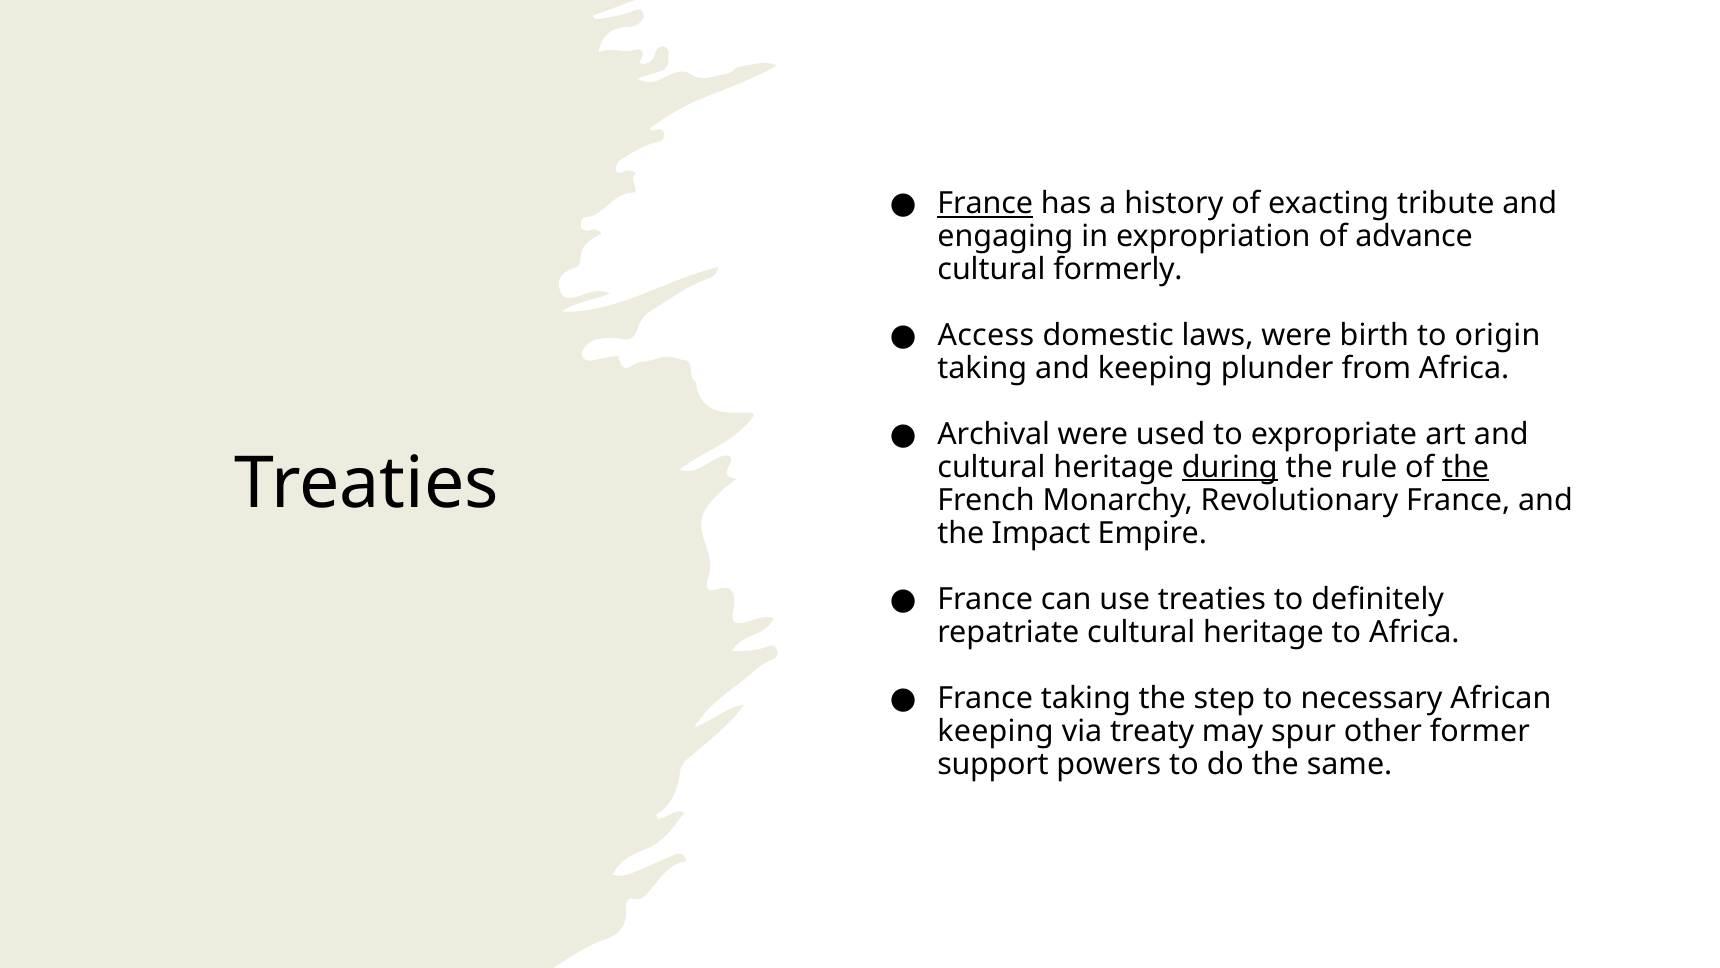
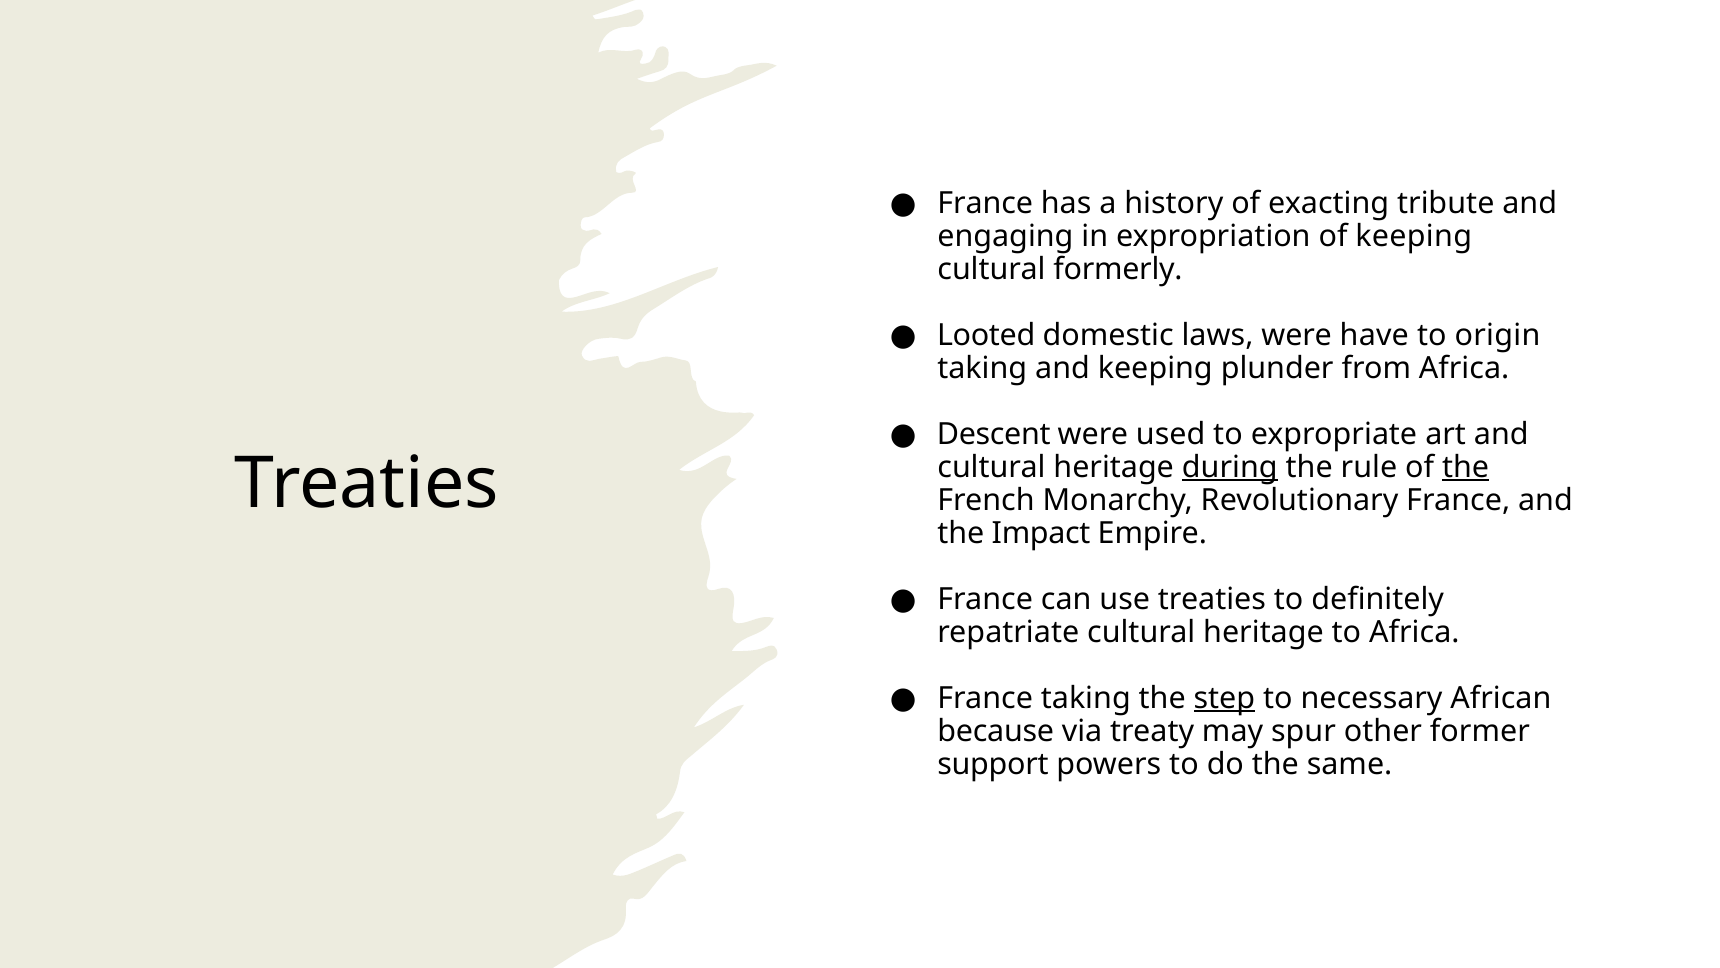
France at (985, 203) underline: present -> none
of advance: advance -> keeping
Access: Access -> Looted
birth: birth -> have
Archival: Archival -> Descent
step underline: none -> present
keeping at (996, 731): keeping -> because
